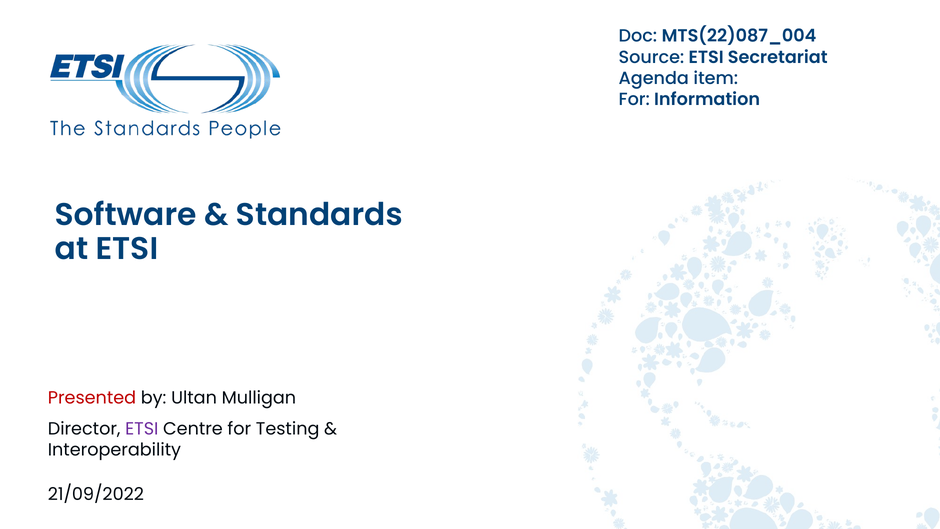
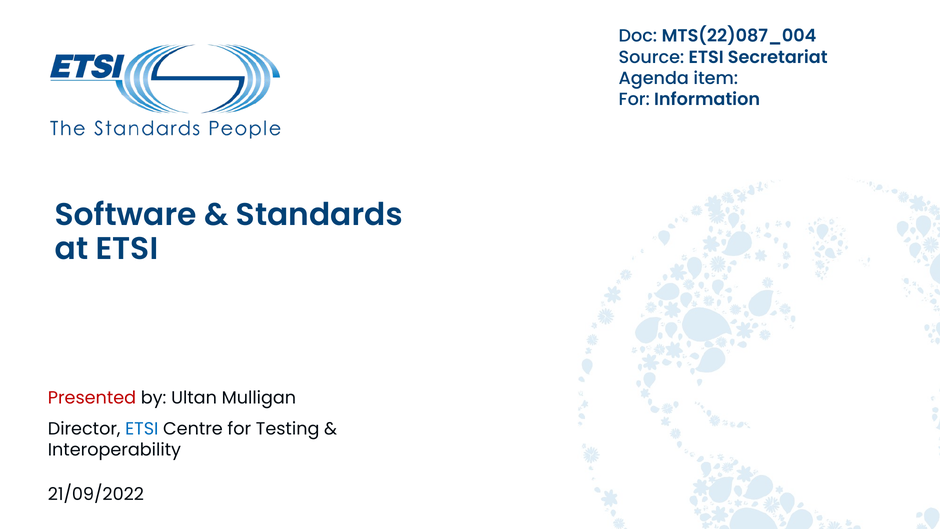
ETSI at (142, 428) colour: purple -> blue
